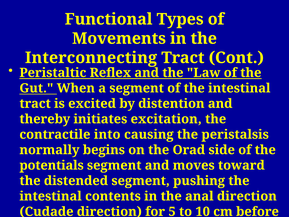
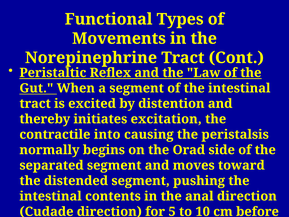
Interconnecting: Interconnecting -> Norepinephrine
potentials: potentials -> separated
